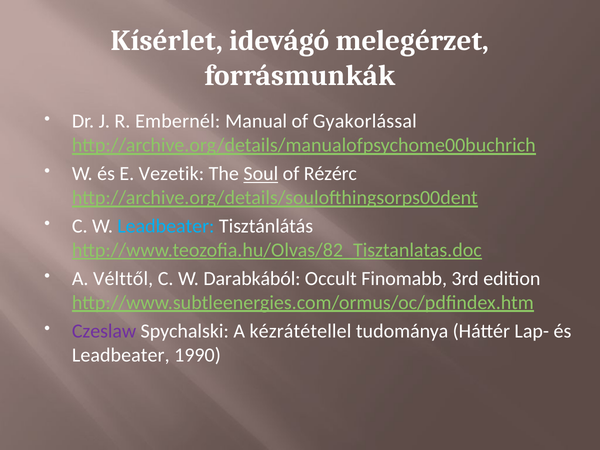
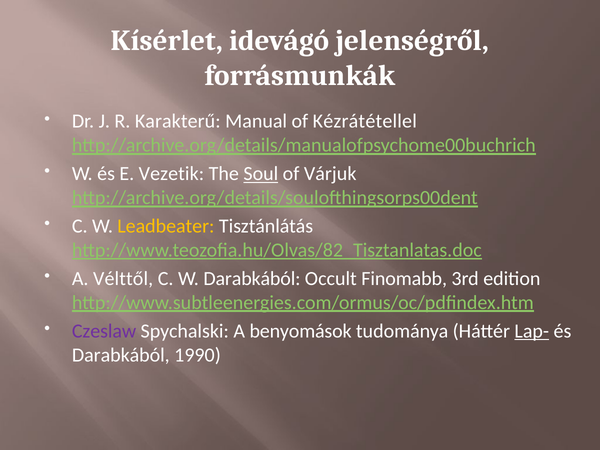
melegérzet: melegérzet -> jelenségről
Embernél: Embernél -> Karakterű
Gyakorlással: Gyakorlással -> Kézrátétellel
Rézérc: Rézérc -> Várjuk
Leadbeater at (166, 226) colour: light blue -> yellow
kézrátétellel: kézrátétellel -> benyomások
Lap- underline: none -> present
Leadbeater at (121, 355): Leadbeater -> Darabkából
